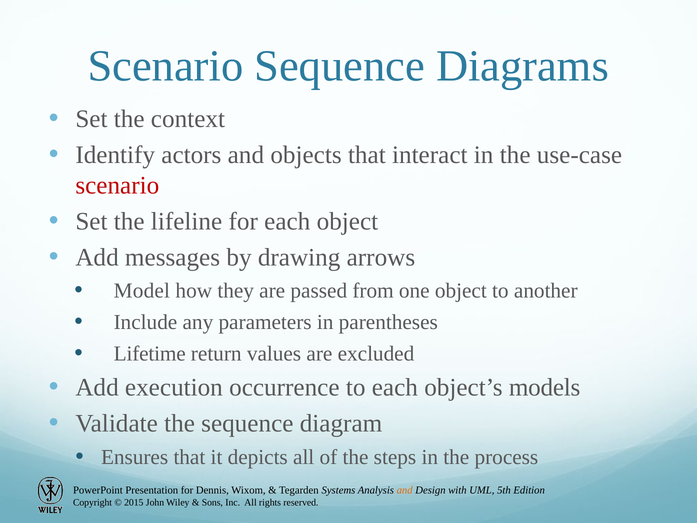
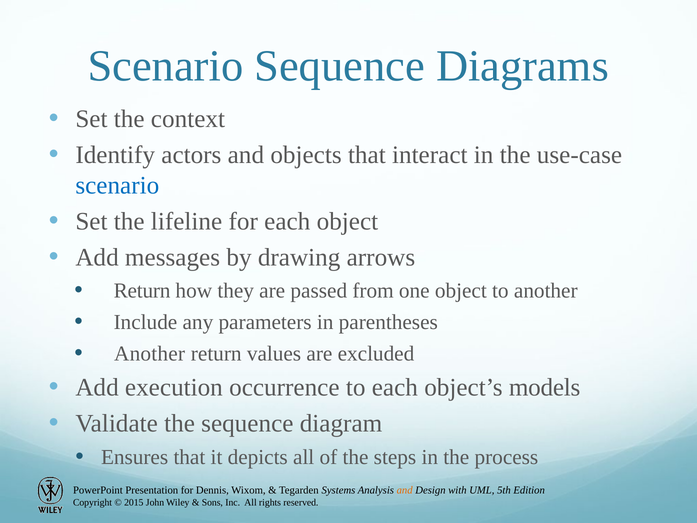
scenario at (117, 185) colour: red -> blue
Model at (142, 291): Model -> Return
Lifetime at (150, 353): Lifetime -> Another
